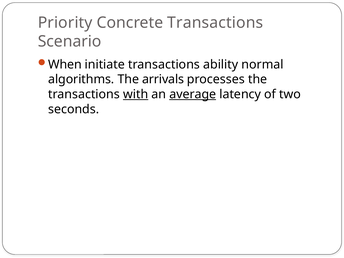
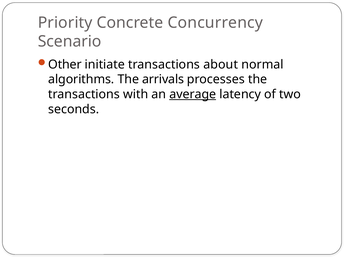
Concrete Transactions: Transactions -> Concurrency
When: When -> Other
ability: ability -> about
with underline: present -> none
